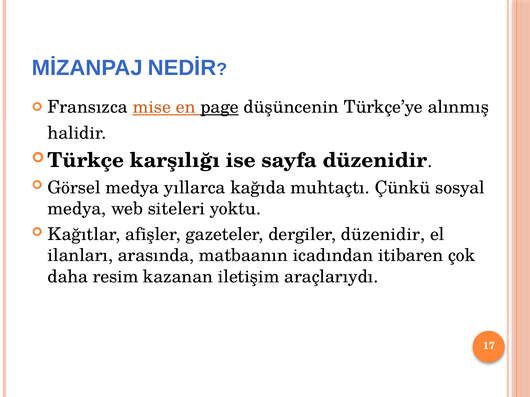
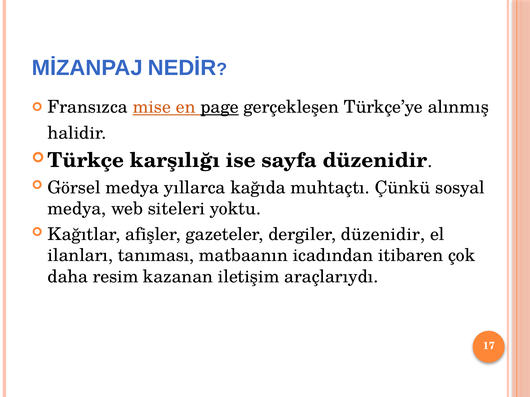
düşüncenin: düşüncenin -> gerçekleşen
arasında: arasında -> tanıması
